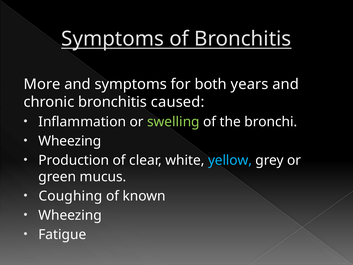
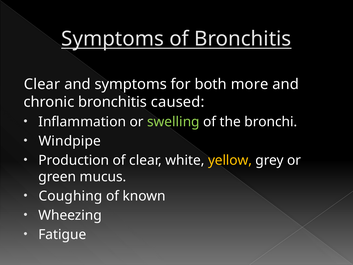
More at (42, 84): More -> Clear
years: years -> more
Wheezing at (70, 141): Wheezing -> Windpipe
yellow colour: light blue -> yellow
